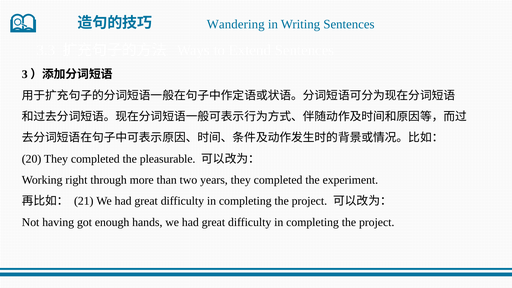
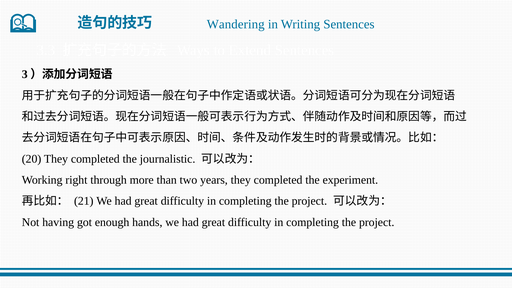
pleasurable: pleasurable -> journalistic
